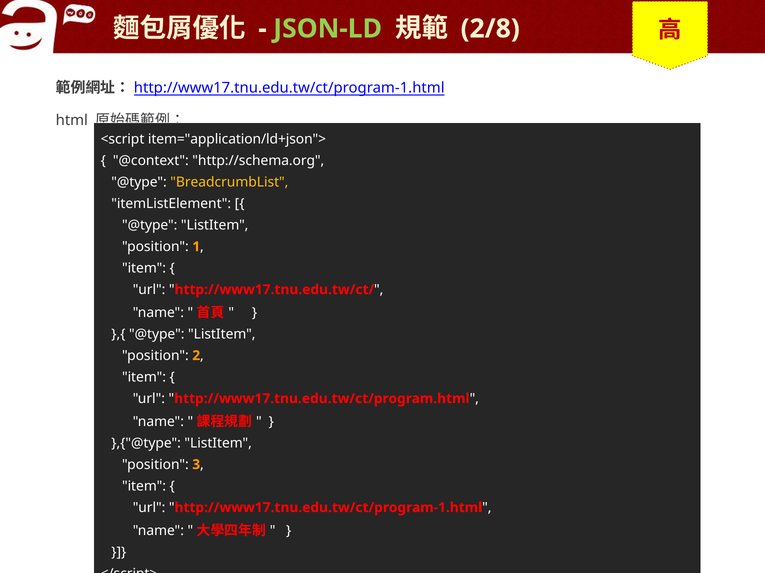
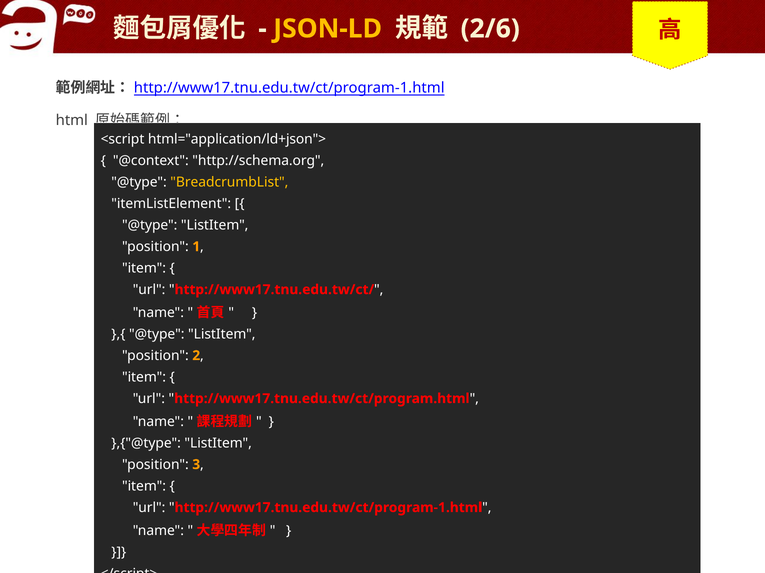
JSON-LD colour: light green -> yellow
2/8: 2/8 -> 2/6
item="application/ld+json">: item="application/ld+json"> -> html="application/ld+json">
